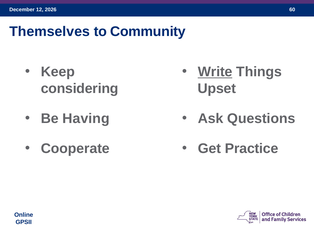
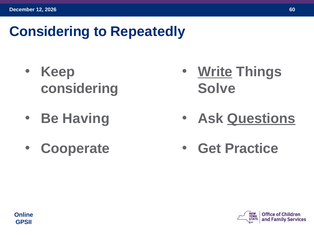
Themselves at (50, 31): Themselves -> Considering
Community: Community -> Repeatedly
Upset: Upset -> Solve
Questions underline: none -> present
